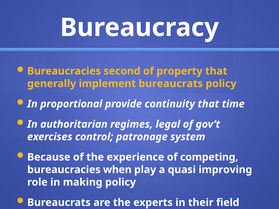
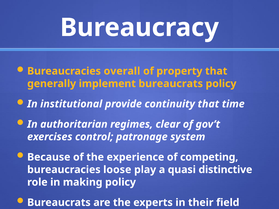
second: second -> overall
proportional: proportional -> institutional
legal: legal -> clear
when: when -> loose
improving: improving -> distinctive
